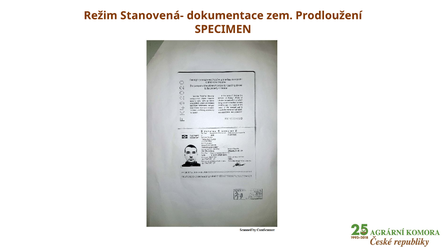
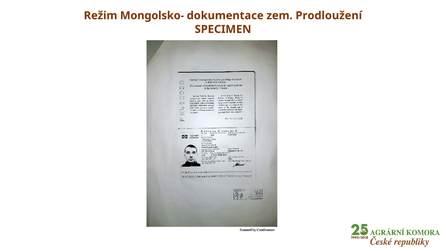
Stanovená-: Stanovená- -> Mongolsko-
